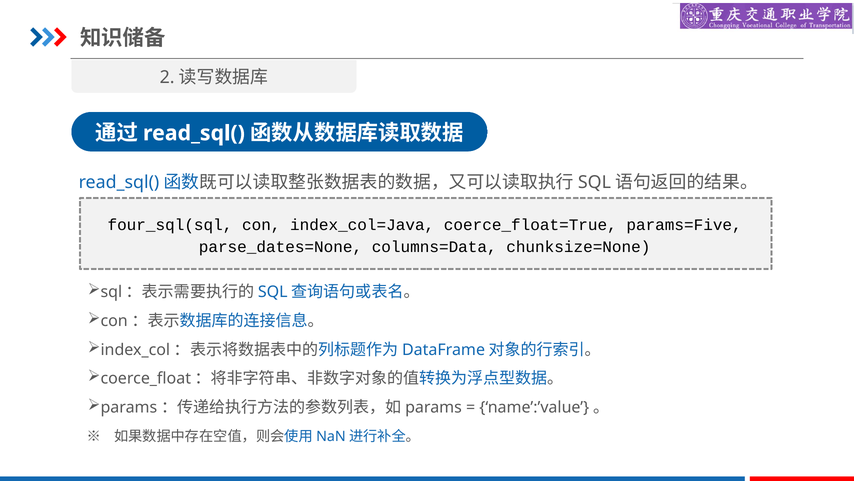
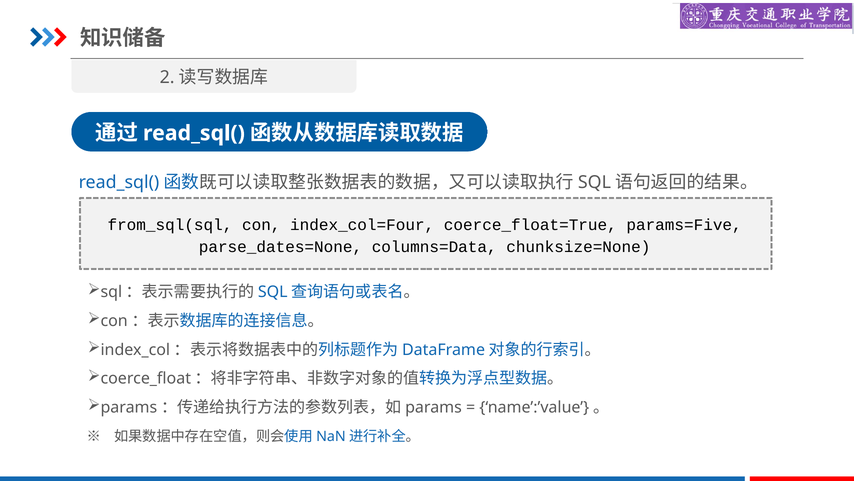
four_sql(sql: four_sql(sql -> from_sql(sql
index_col=Java: index_col=Java -> index_col=Four
